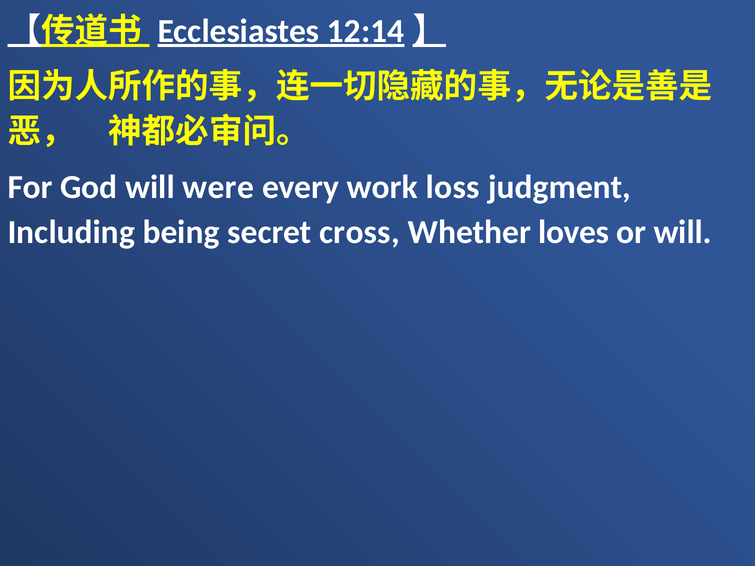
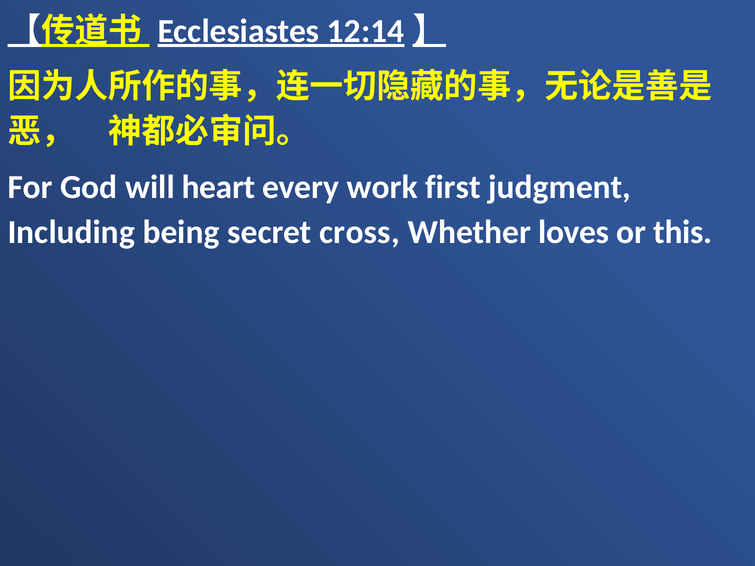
were: were -> heart
loss: loss -> first
or will: will -> this
